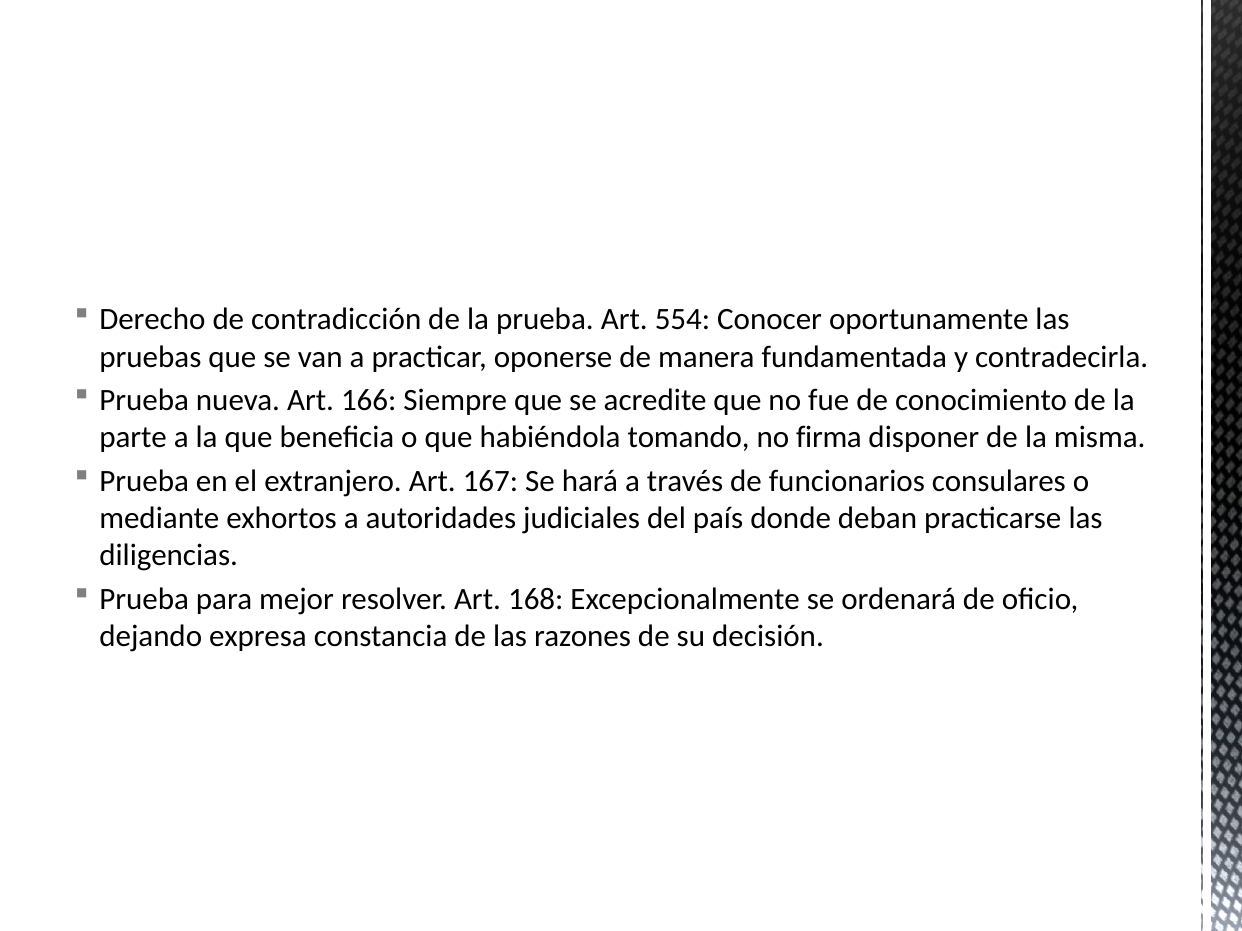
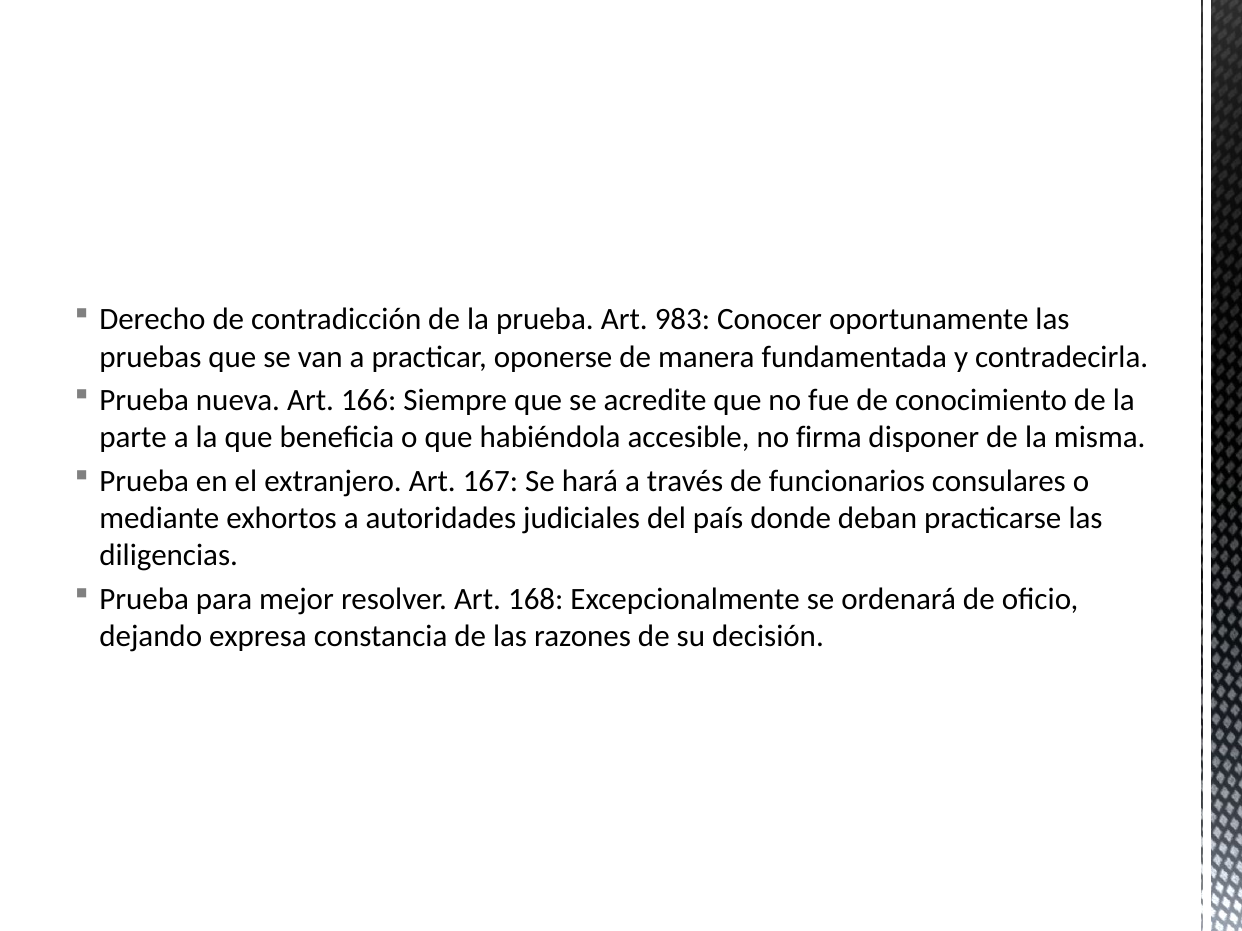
554: 554 -> 983
tomando: tomando -> accesible
